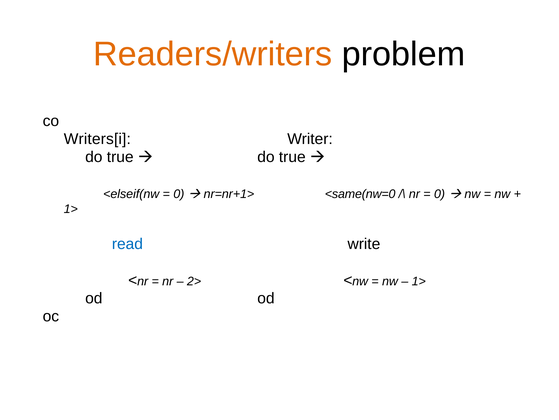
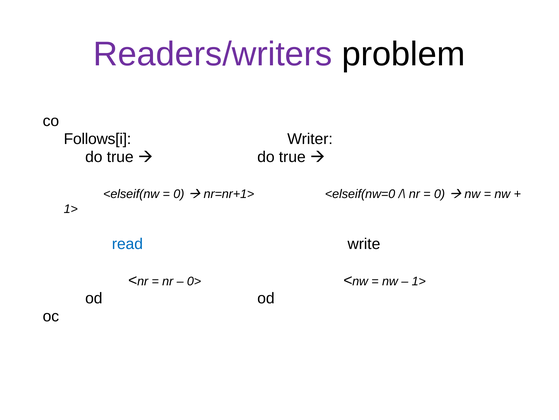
Readers/writers colour: orange -> purple
Writers[i: Writers[i -> Follows[i
<same(nw=0: <same(nw=0 -> <elseif(nw=0
2>: 2> -> 0>
